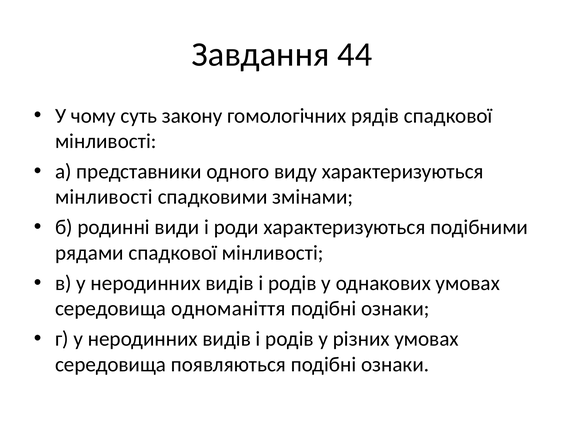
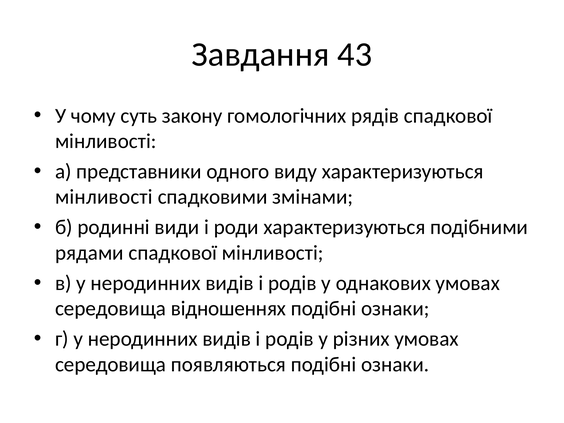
44: 44 -> 43
одноманіття: одноманіття -> відношеннях
